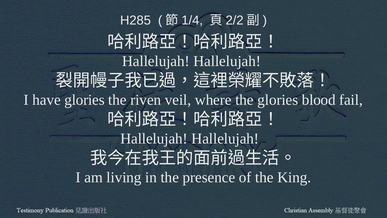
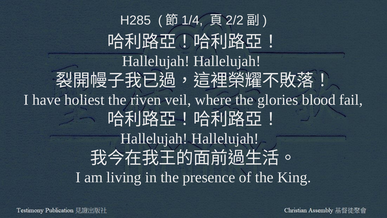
have glories: glories -> holiest
